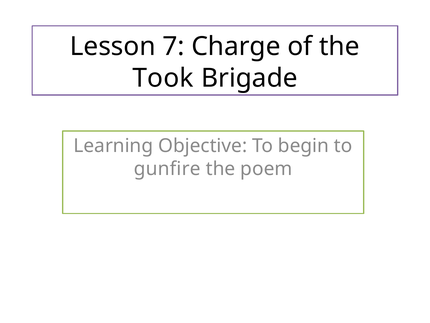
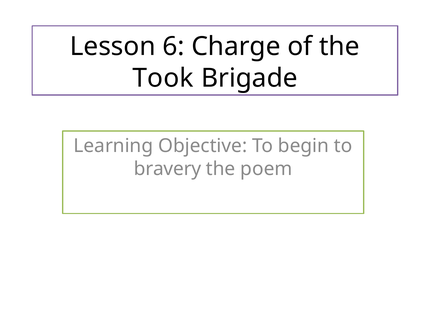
7: 7 -> 6
gunfire: gunfire -> bravery
